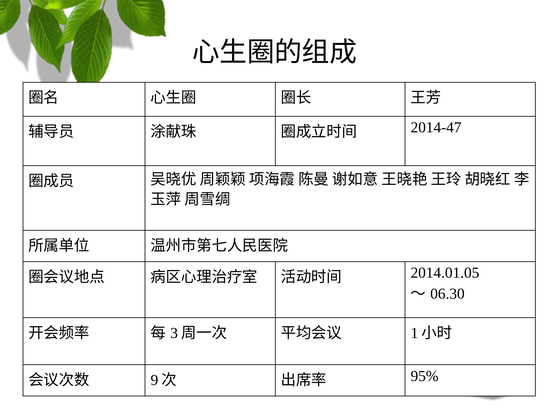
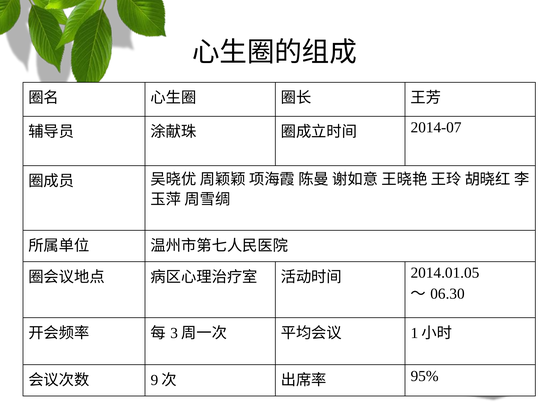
2014-47: 2014-47 -> 2014-07
